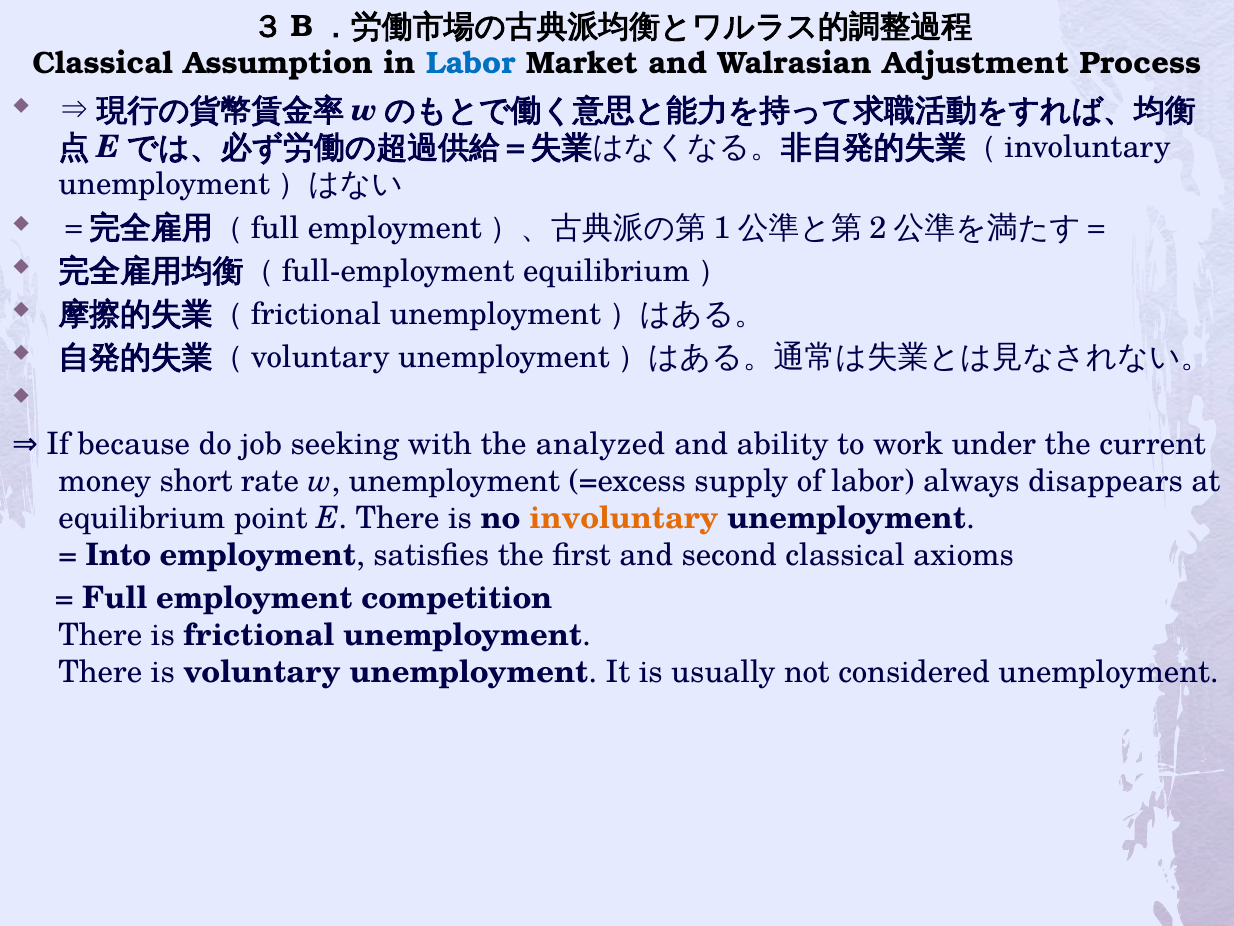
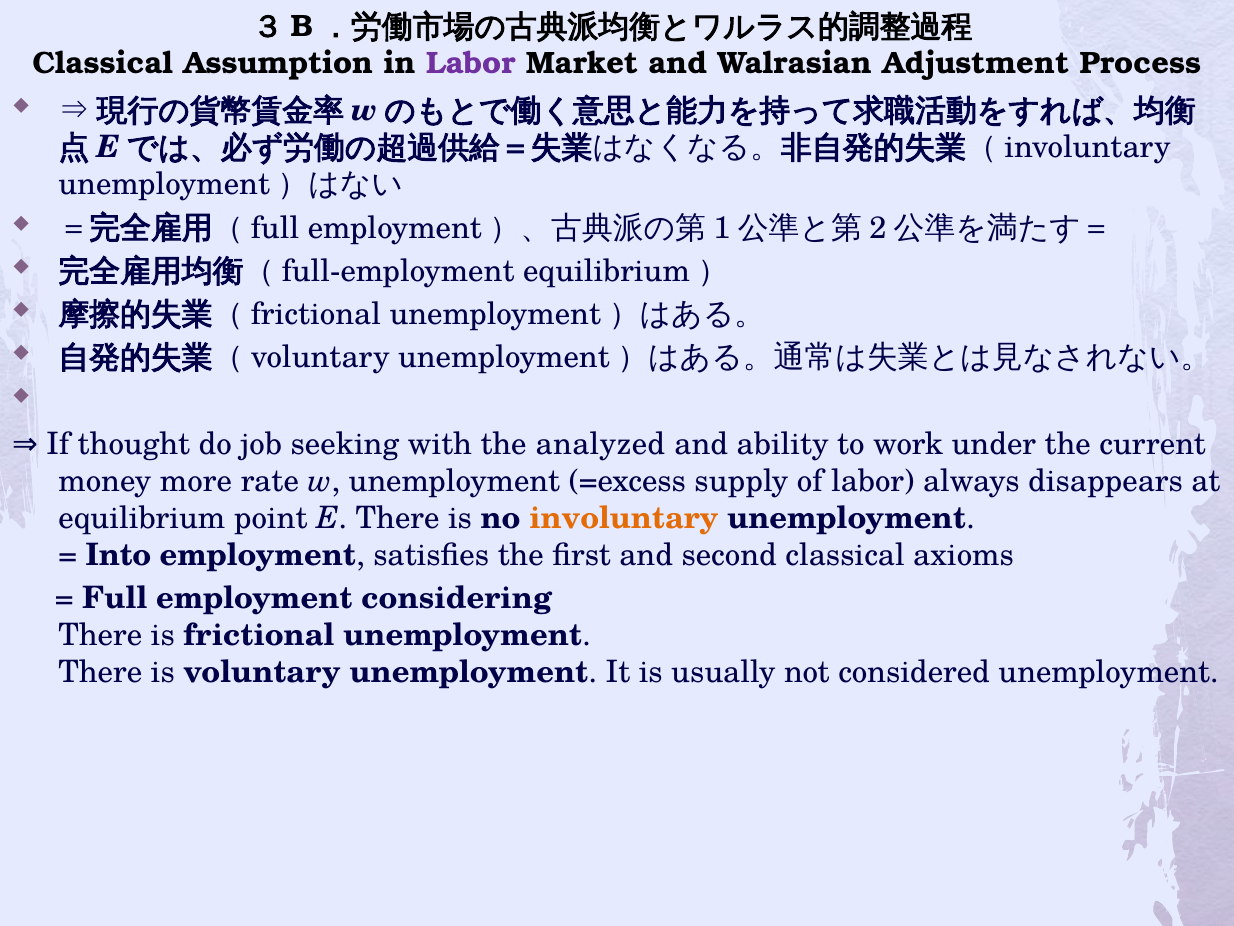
Labor at (471, 64) colour: blue -> purple
because: because -> thought
short: short -> more
competition: competition -> considering
